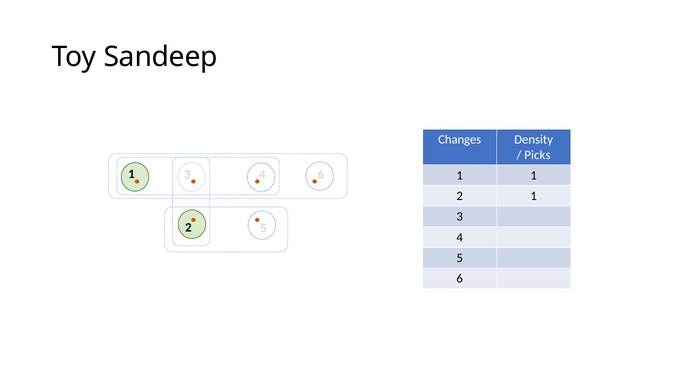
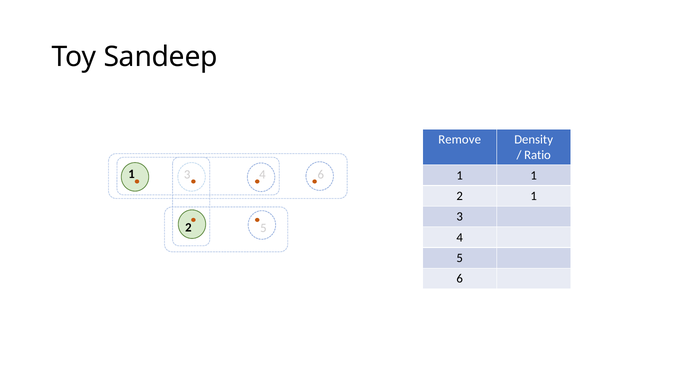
Changes: Changes -> Remove
Picks: Picks -> Ratio
